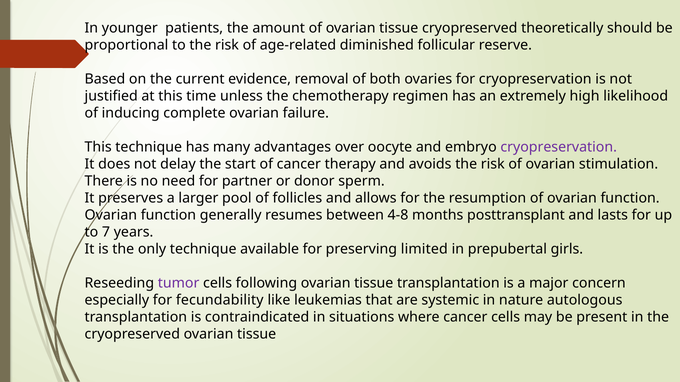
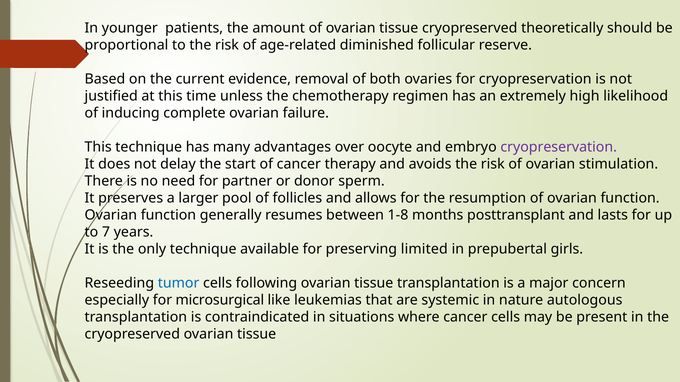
4-8: 4-8 -> 1-8
tumor colour: purple -> blue
fecundability: fecundability -> microsurgical
